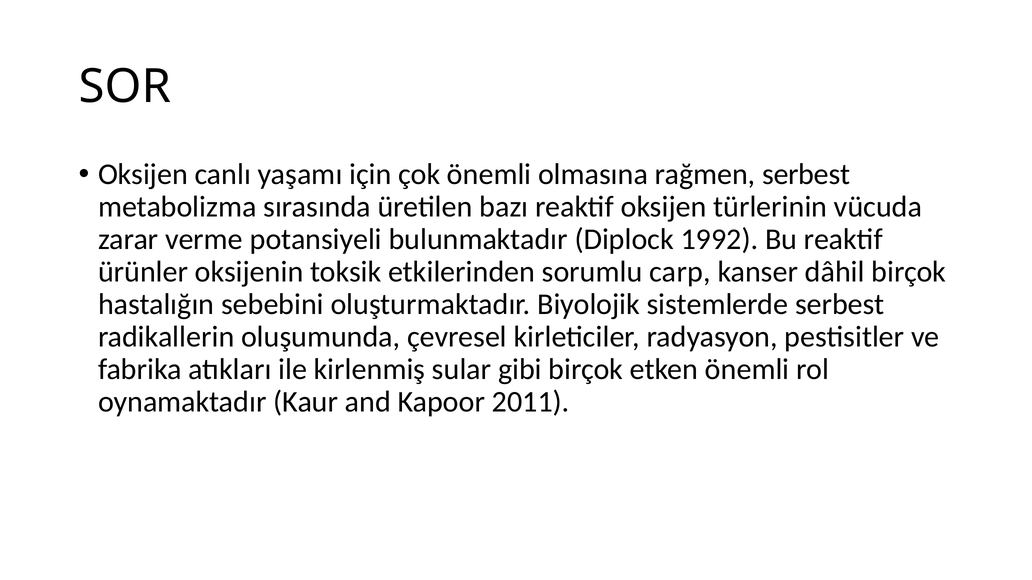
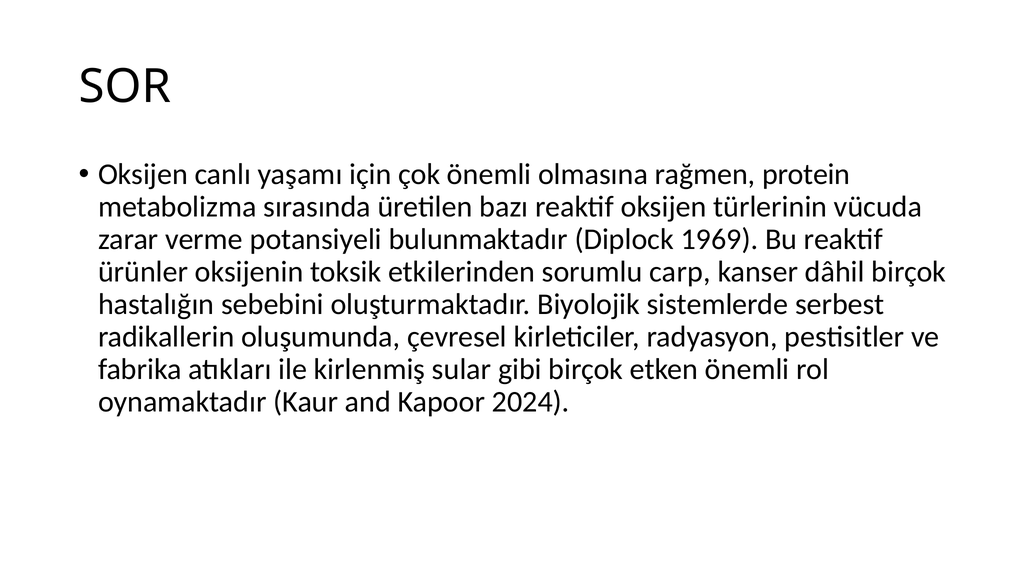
rağmen serbest: serbest -> protein
1992: 1992 -> 1969
2011: 2011 -> 2024
